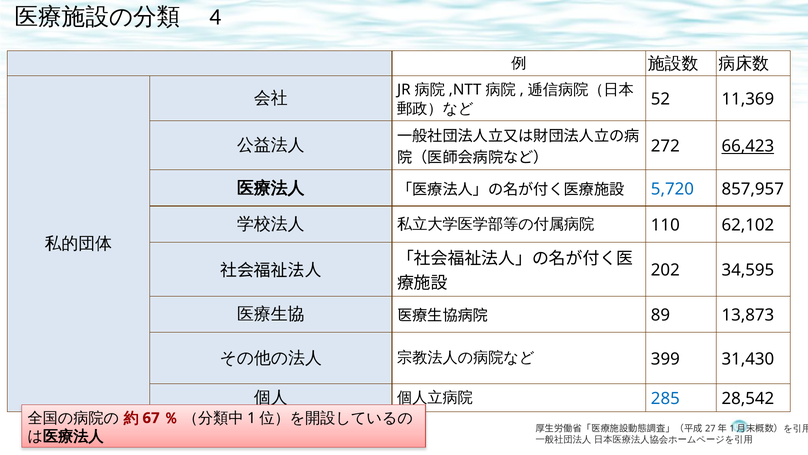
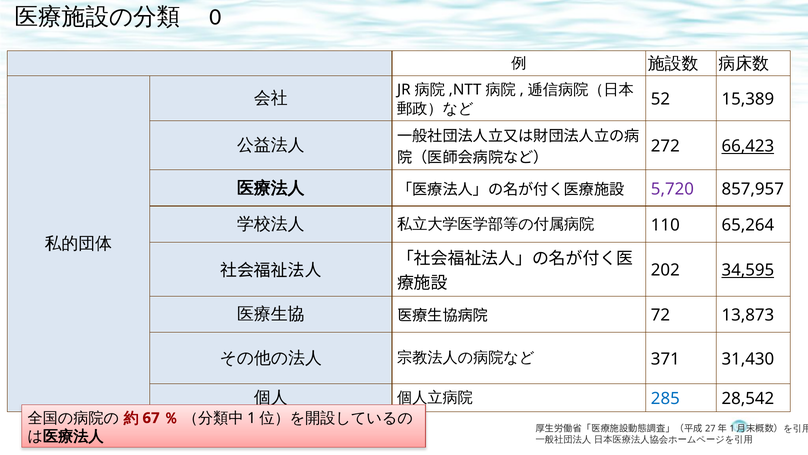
4: 4 -> 0
11,369: 11,369 -> 15,389
5,720 colour: blue -> purple
62,102: 62,102 -> 65,264
34,595 underline: none -> present
89: 89 -> 72
399: 399 -> 371
